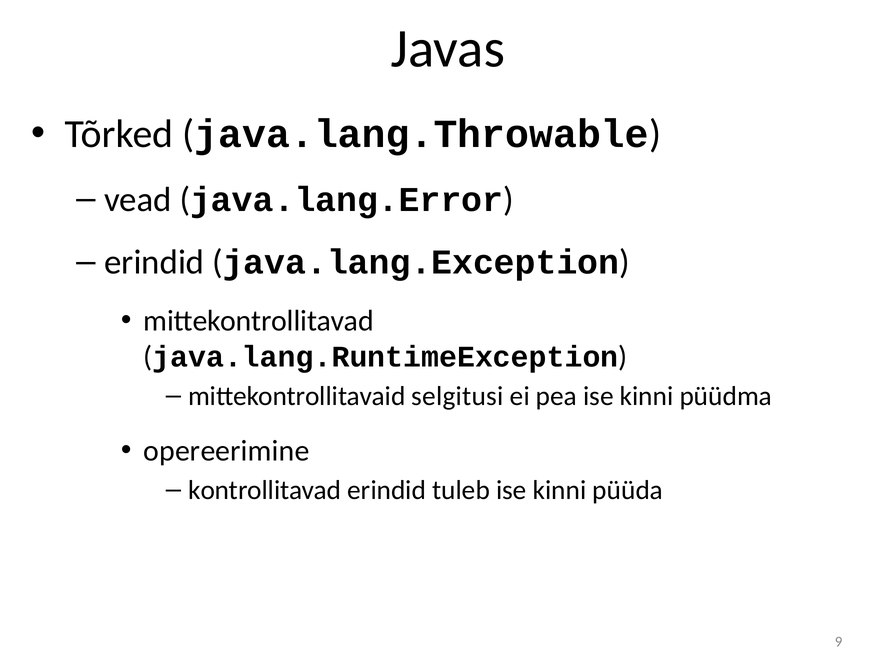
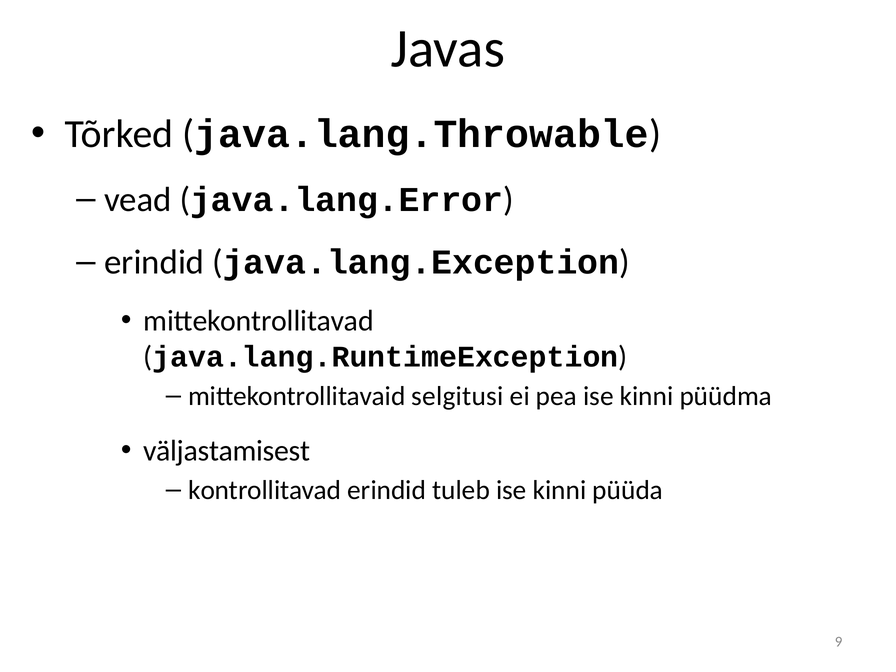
opereerimine: opereerimine -> väljastamisest
